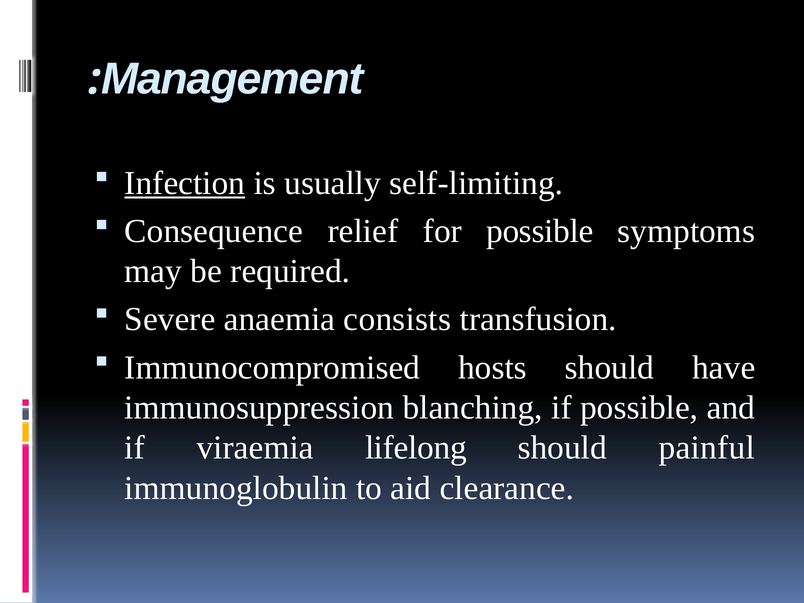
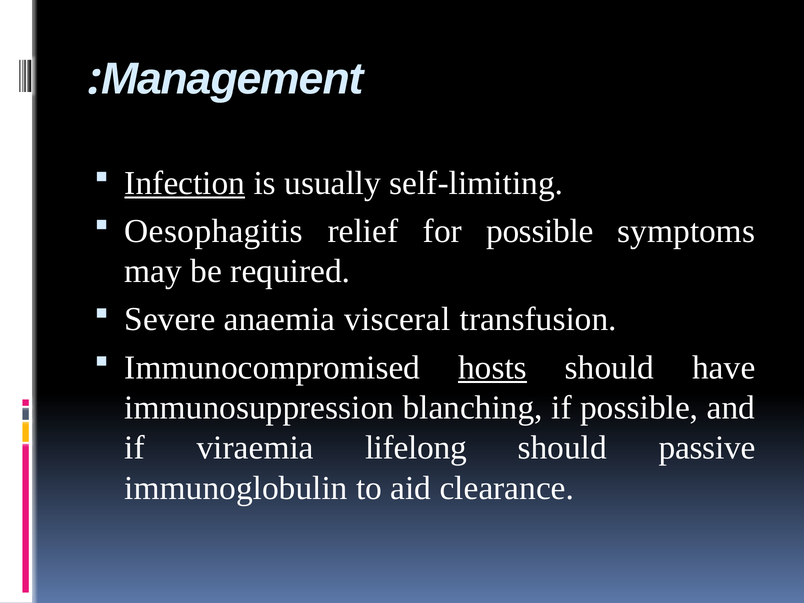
Consequence: Consequence -> Oesophagitis
consists: consists -> visceral
hosts underline: none -> present
painful: painful -> passive
